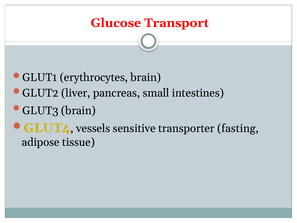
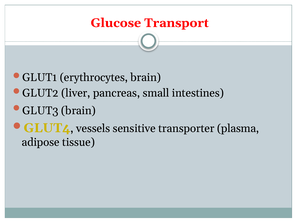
fasting: fasting -> plasma
